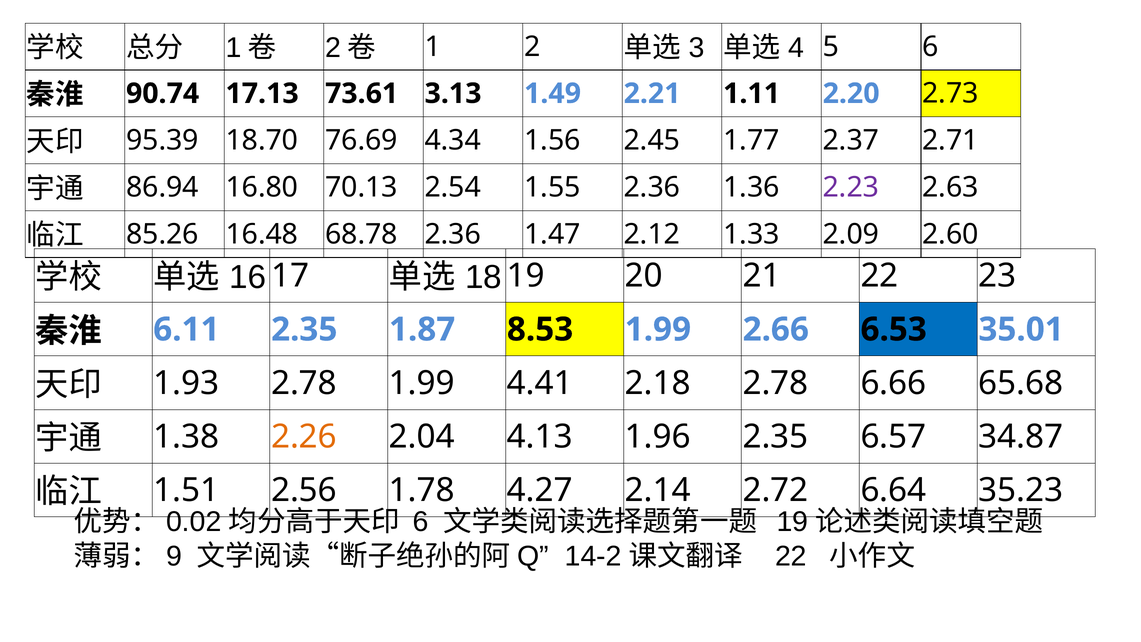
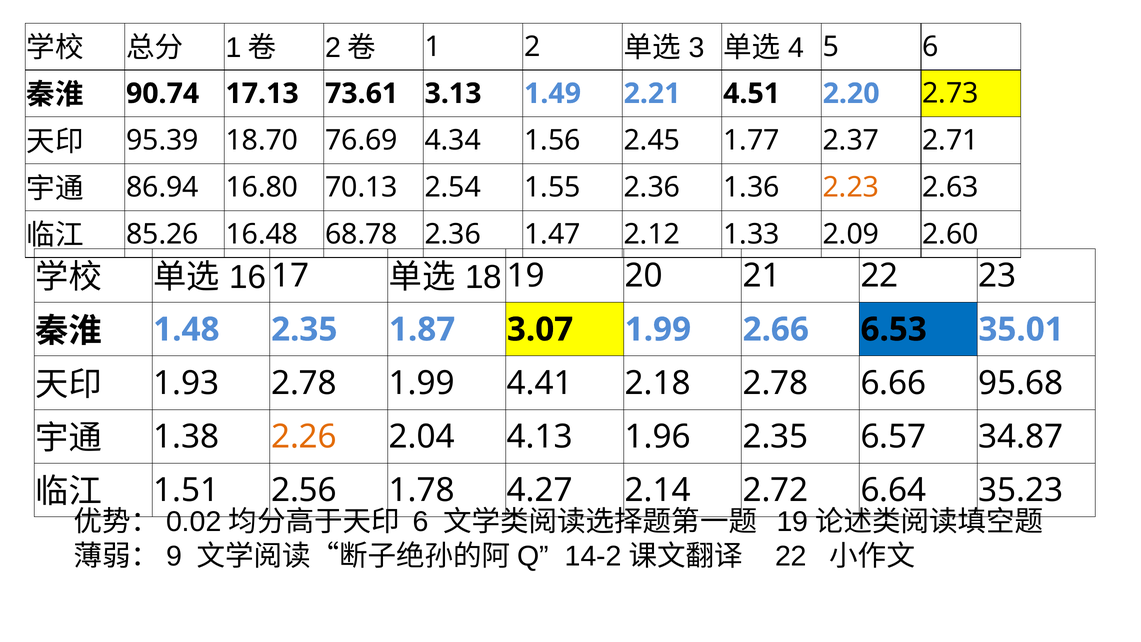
1.11: 1.11 -> 4.51
2.23 colour: purple -> orange
6.11: 6.11 -> 1.48
8.53: 8.53 -> 3.07
65.68: 65.68 -> 95.68
